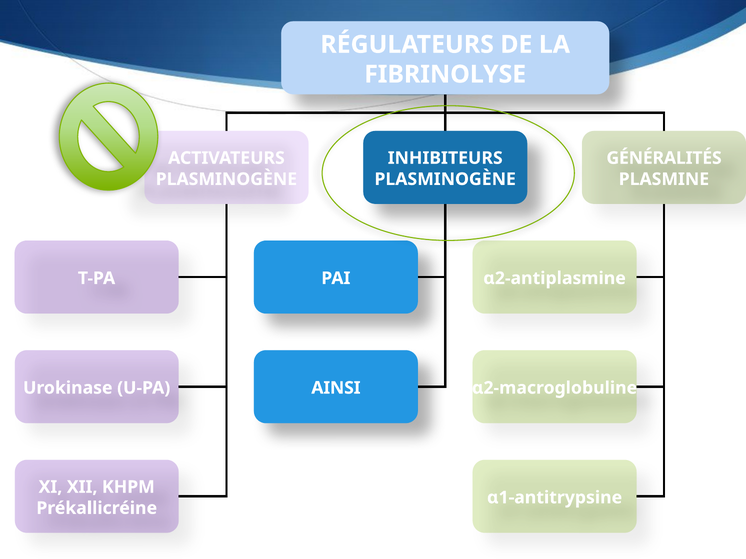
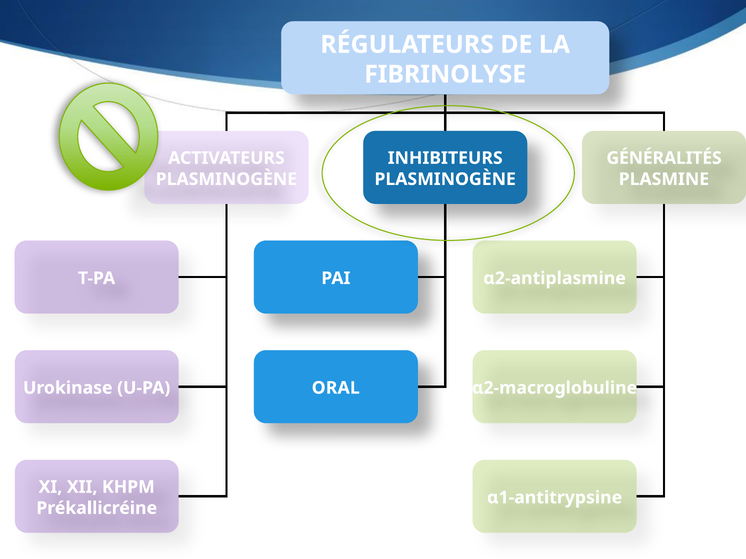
AINSI: AINSI -> ORAL
